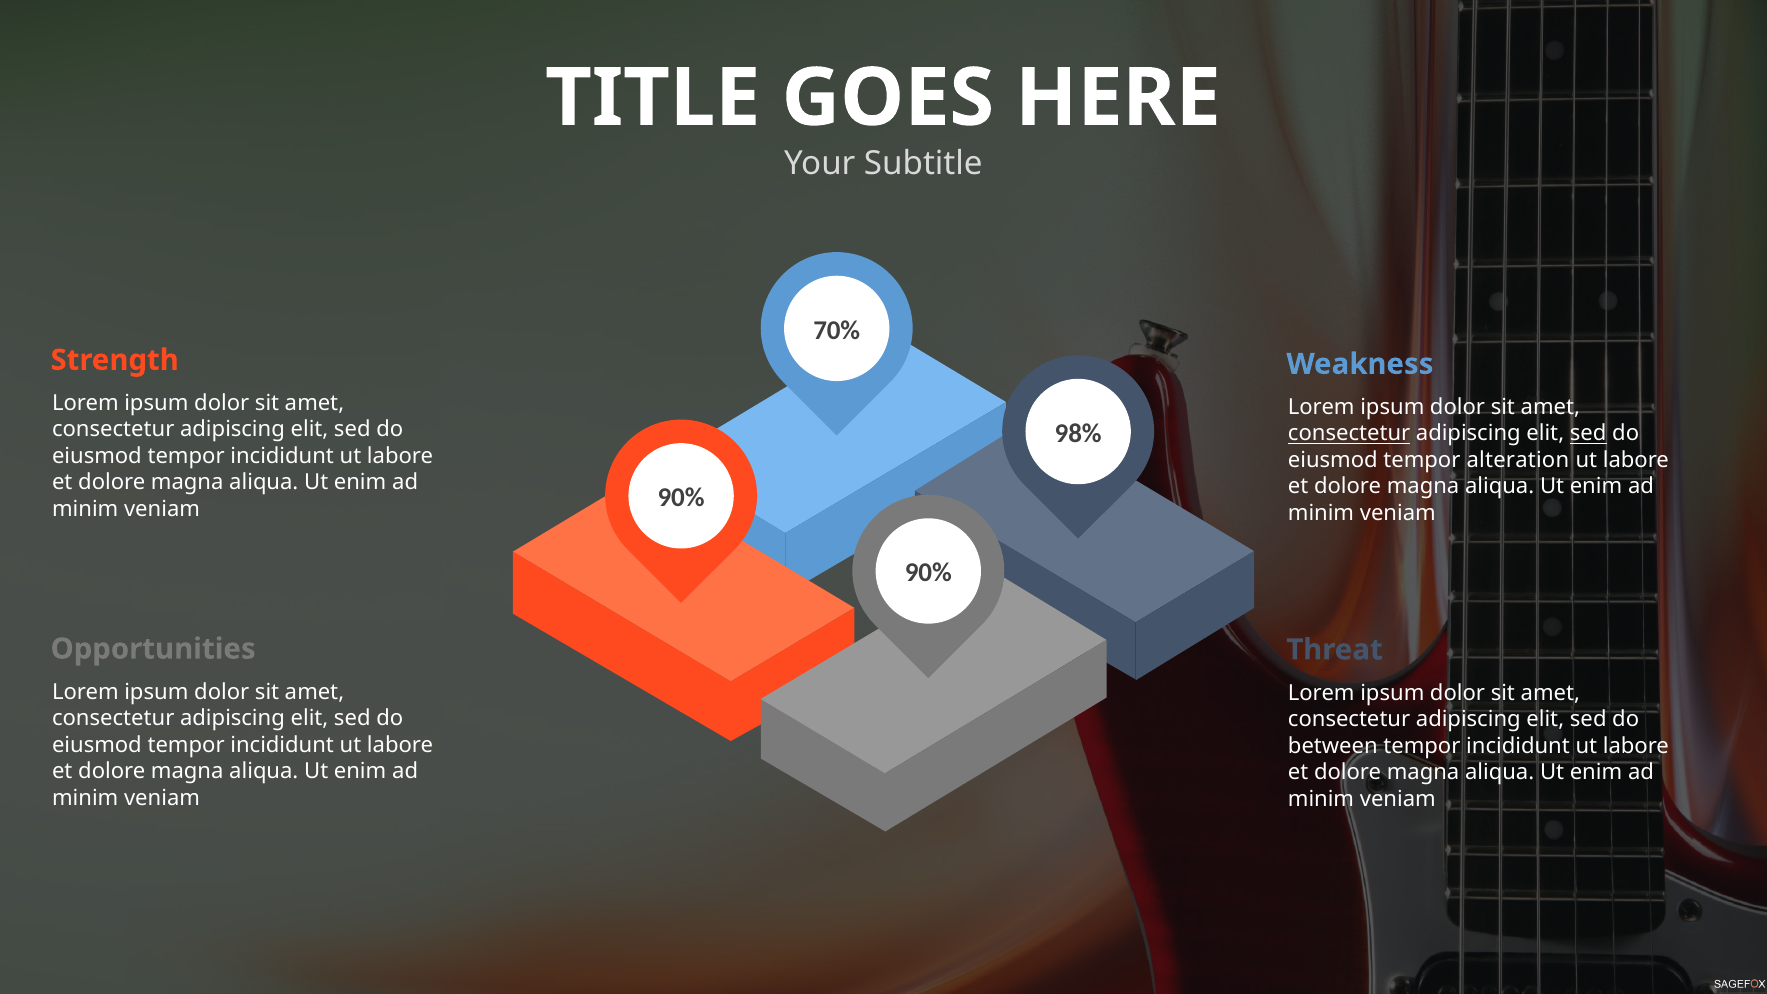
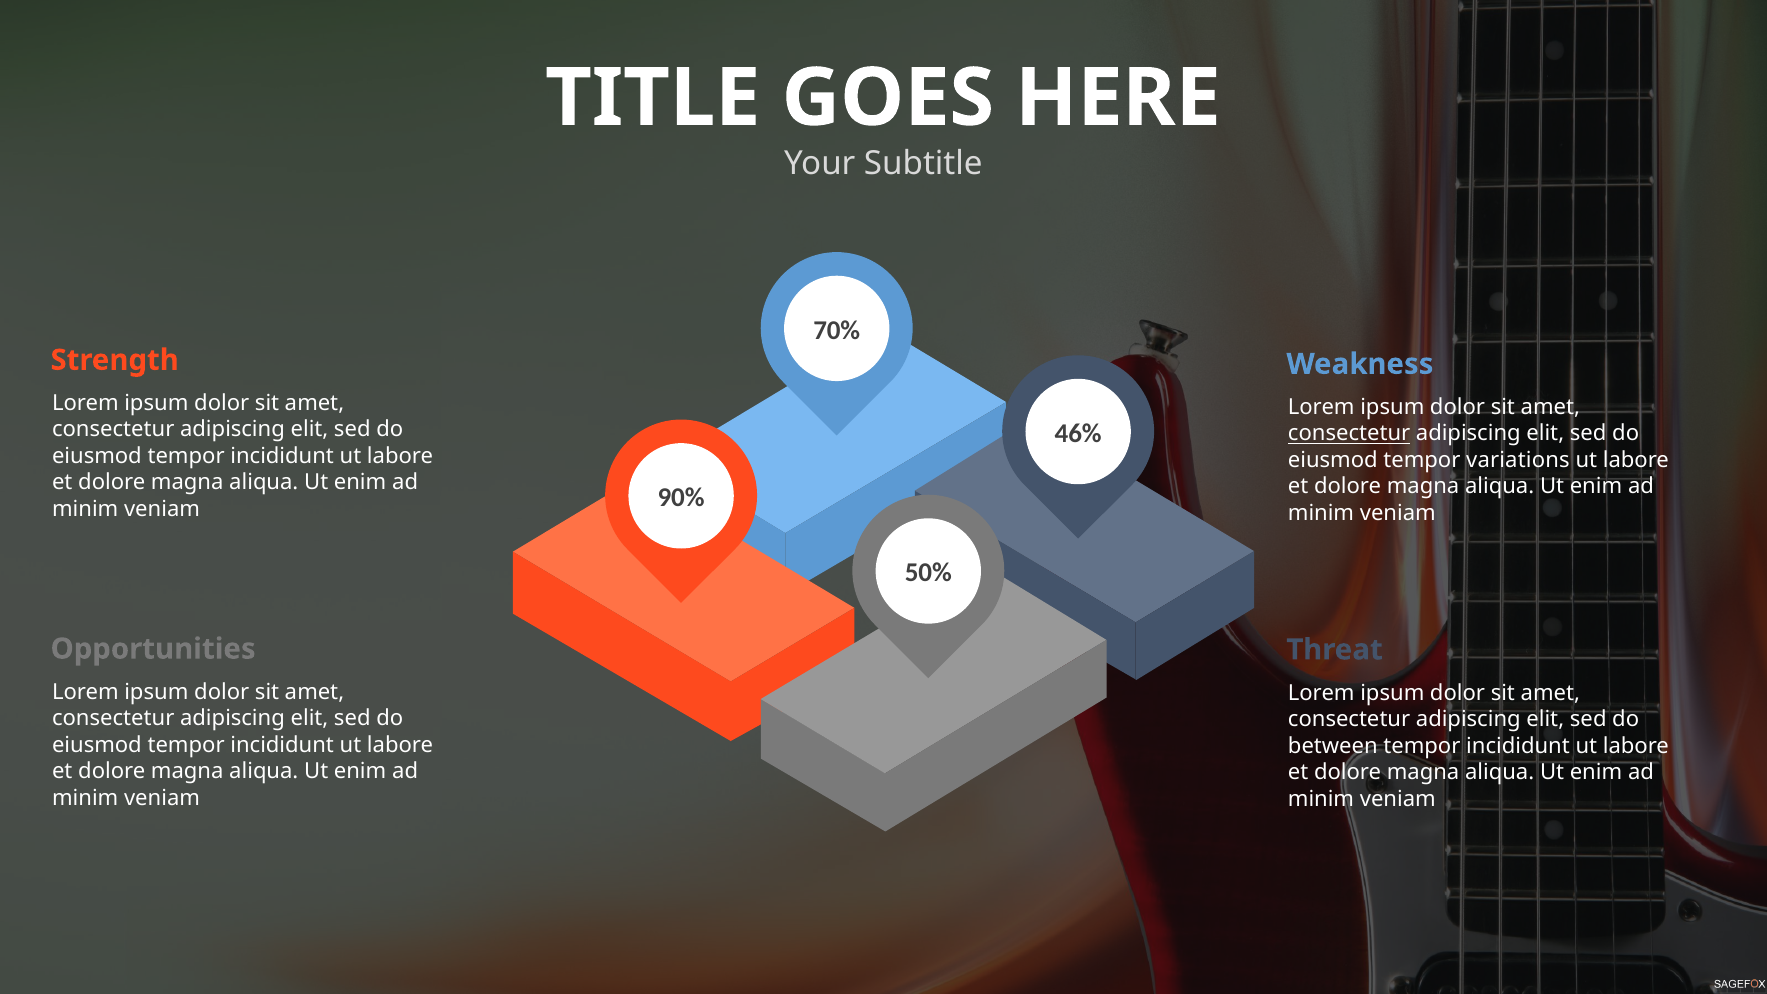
98%: 98% -> 46%
sed at (1588, 434) underline: present -> none
alteration: alteration -> variations
90% at (928, 573): 90% -> 50%
